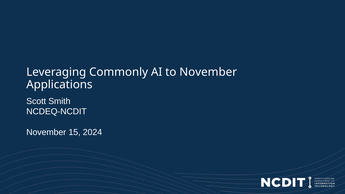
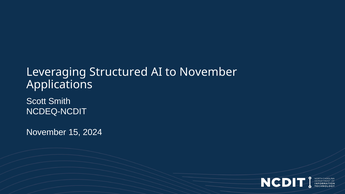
Commonly: Commonly -> Structured
